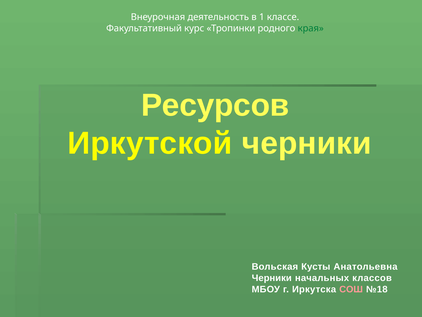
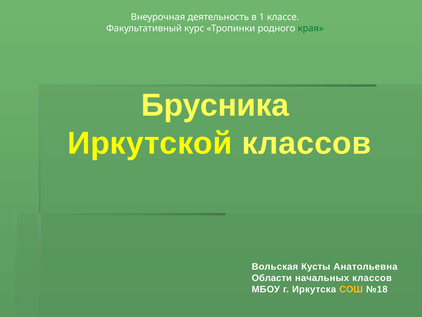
Ресурсов: Ресурсов -> Брусника
Иркутской черники: черники -> классов
Черники at (272, 278): Черники -> Области
СОШ colour: pink -> yellow
